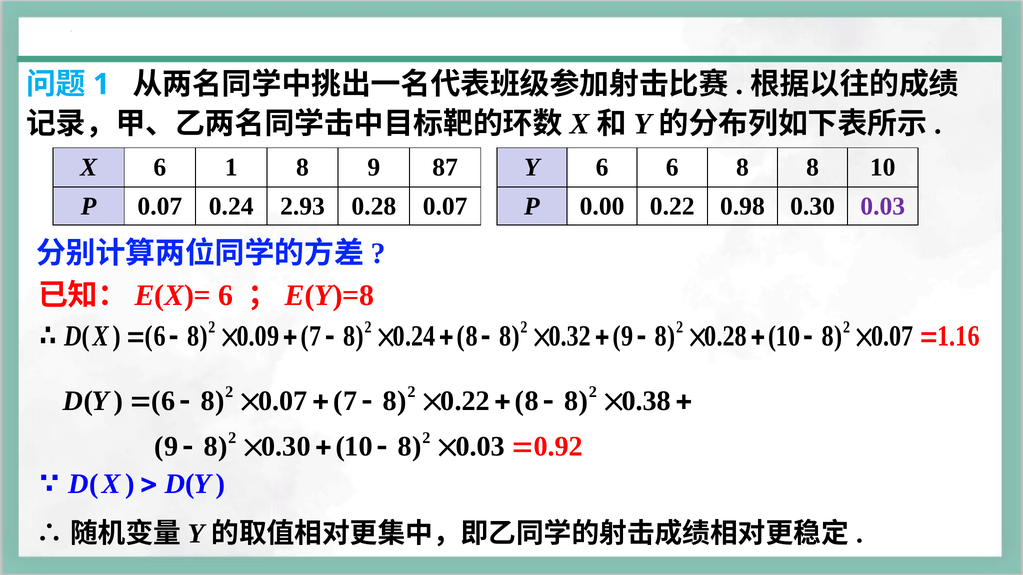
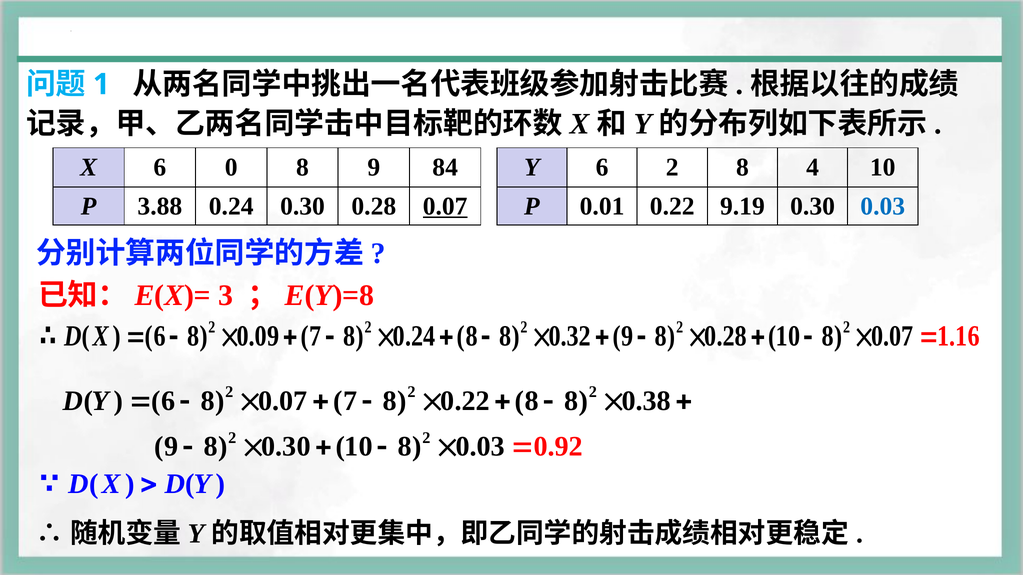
6 1: 1 -> 0
87: 87 -> 84
6 6: 6 -> 2
8 at (813, 168): 8 -> 4
P 0.07: 0.07 -> 3.88
0.24 2.93: 2.93 -> 0.30
0.07 at (445, 206) underline: none -> present
0.00: 0.00 -> 0.01
0.98: 0.98 -> 9.19
0.03 at (883, 206) colour: purple -> blue
6 at (226, 296): 6 -> 3
